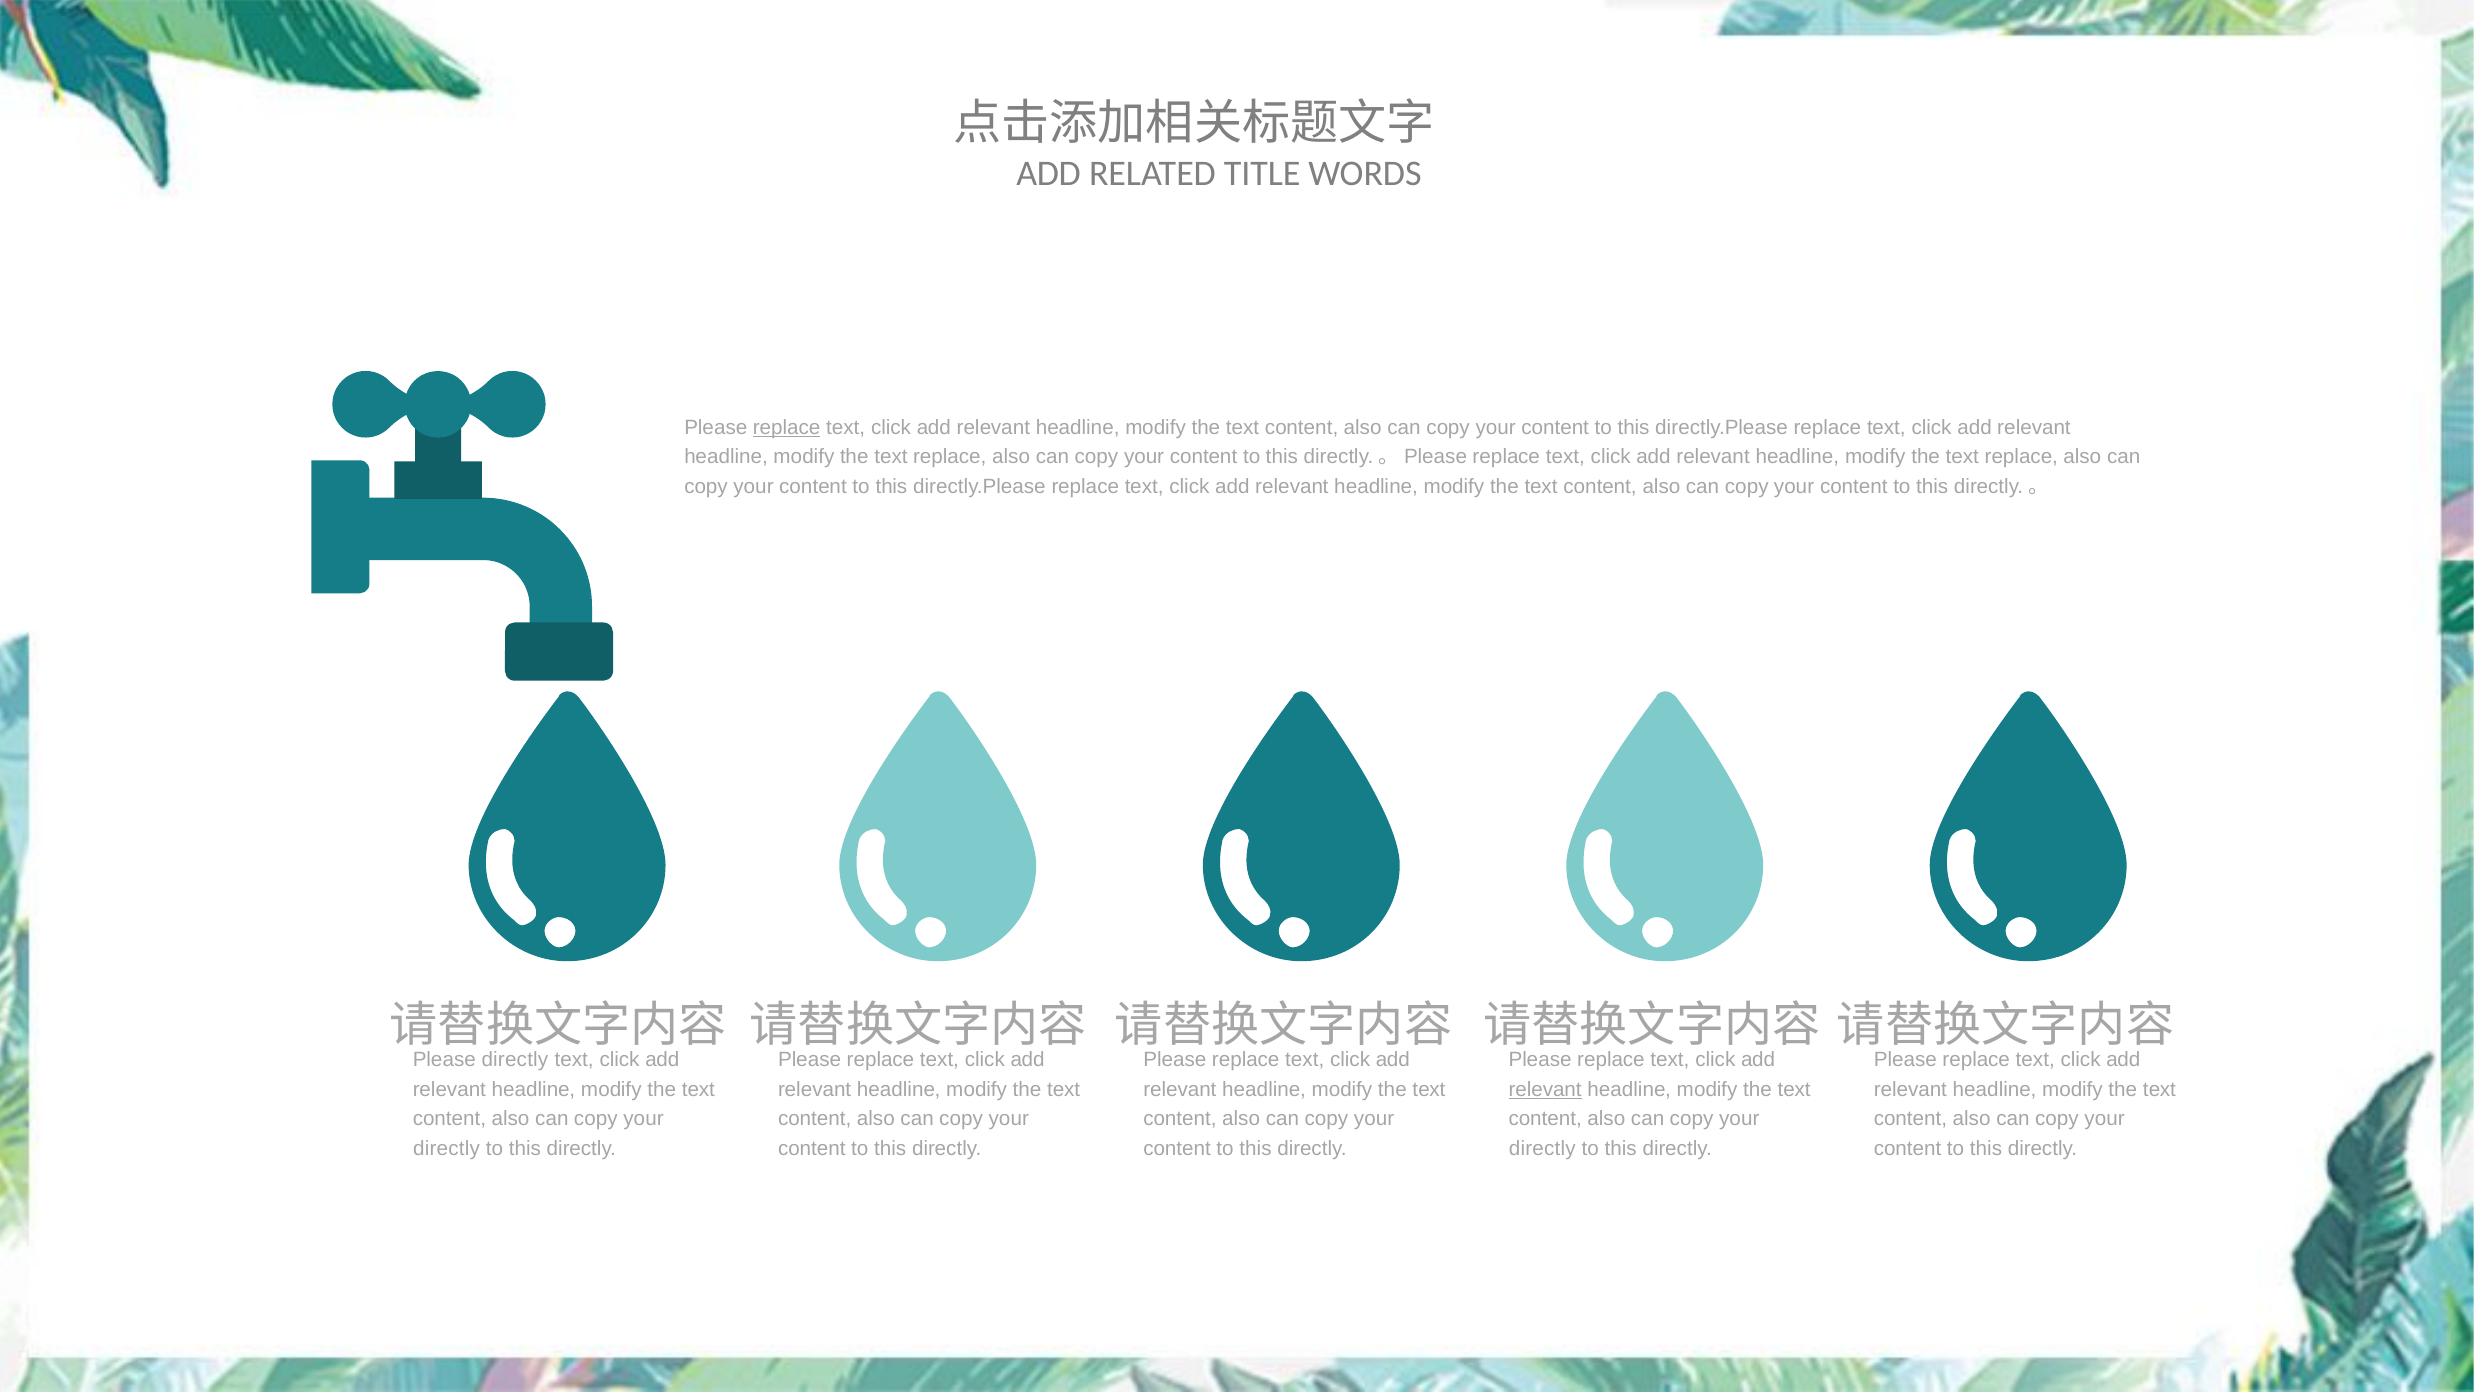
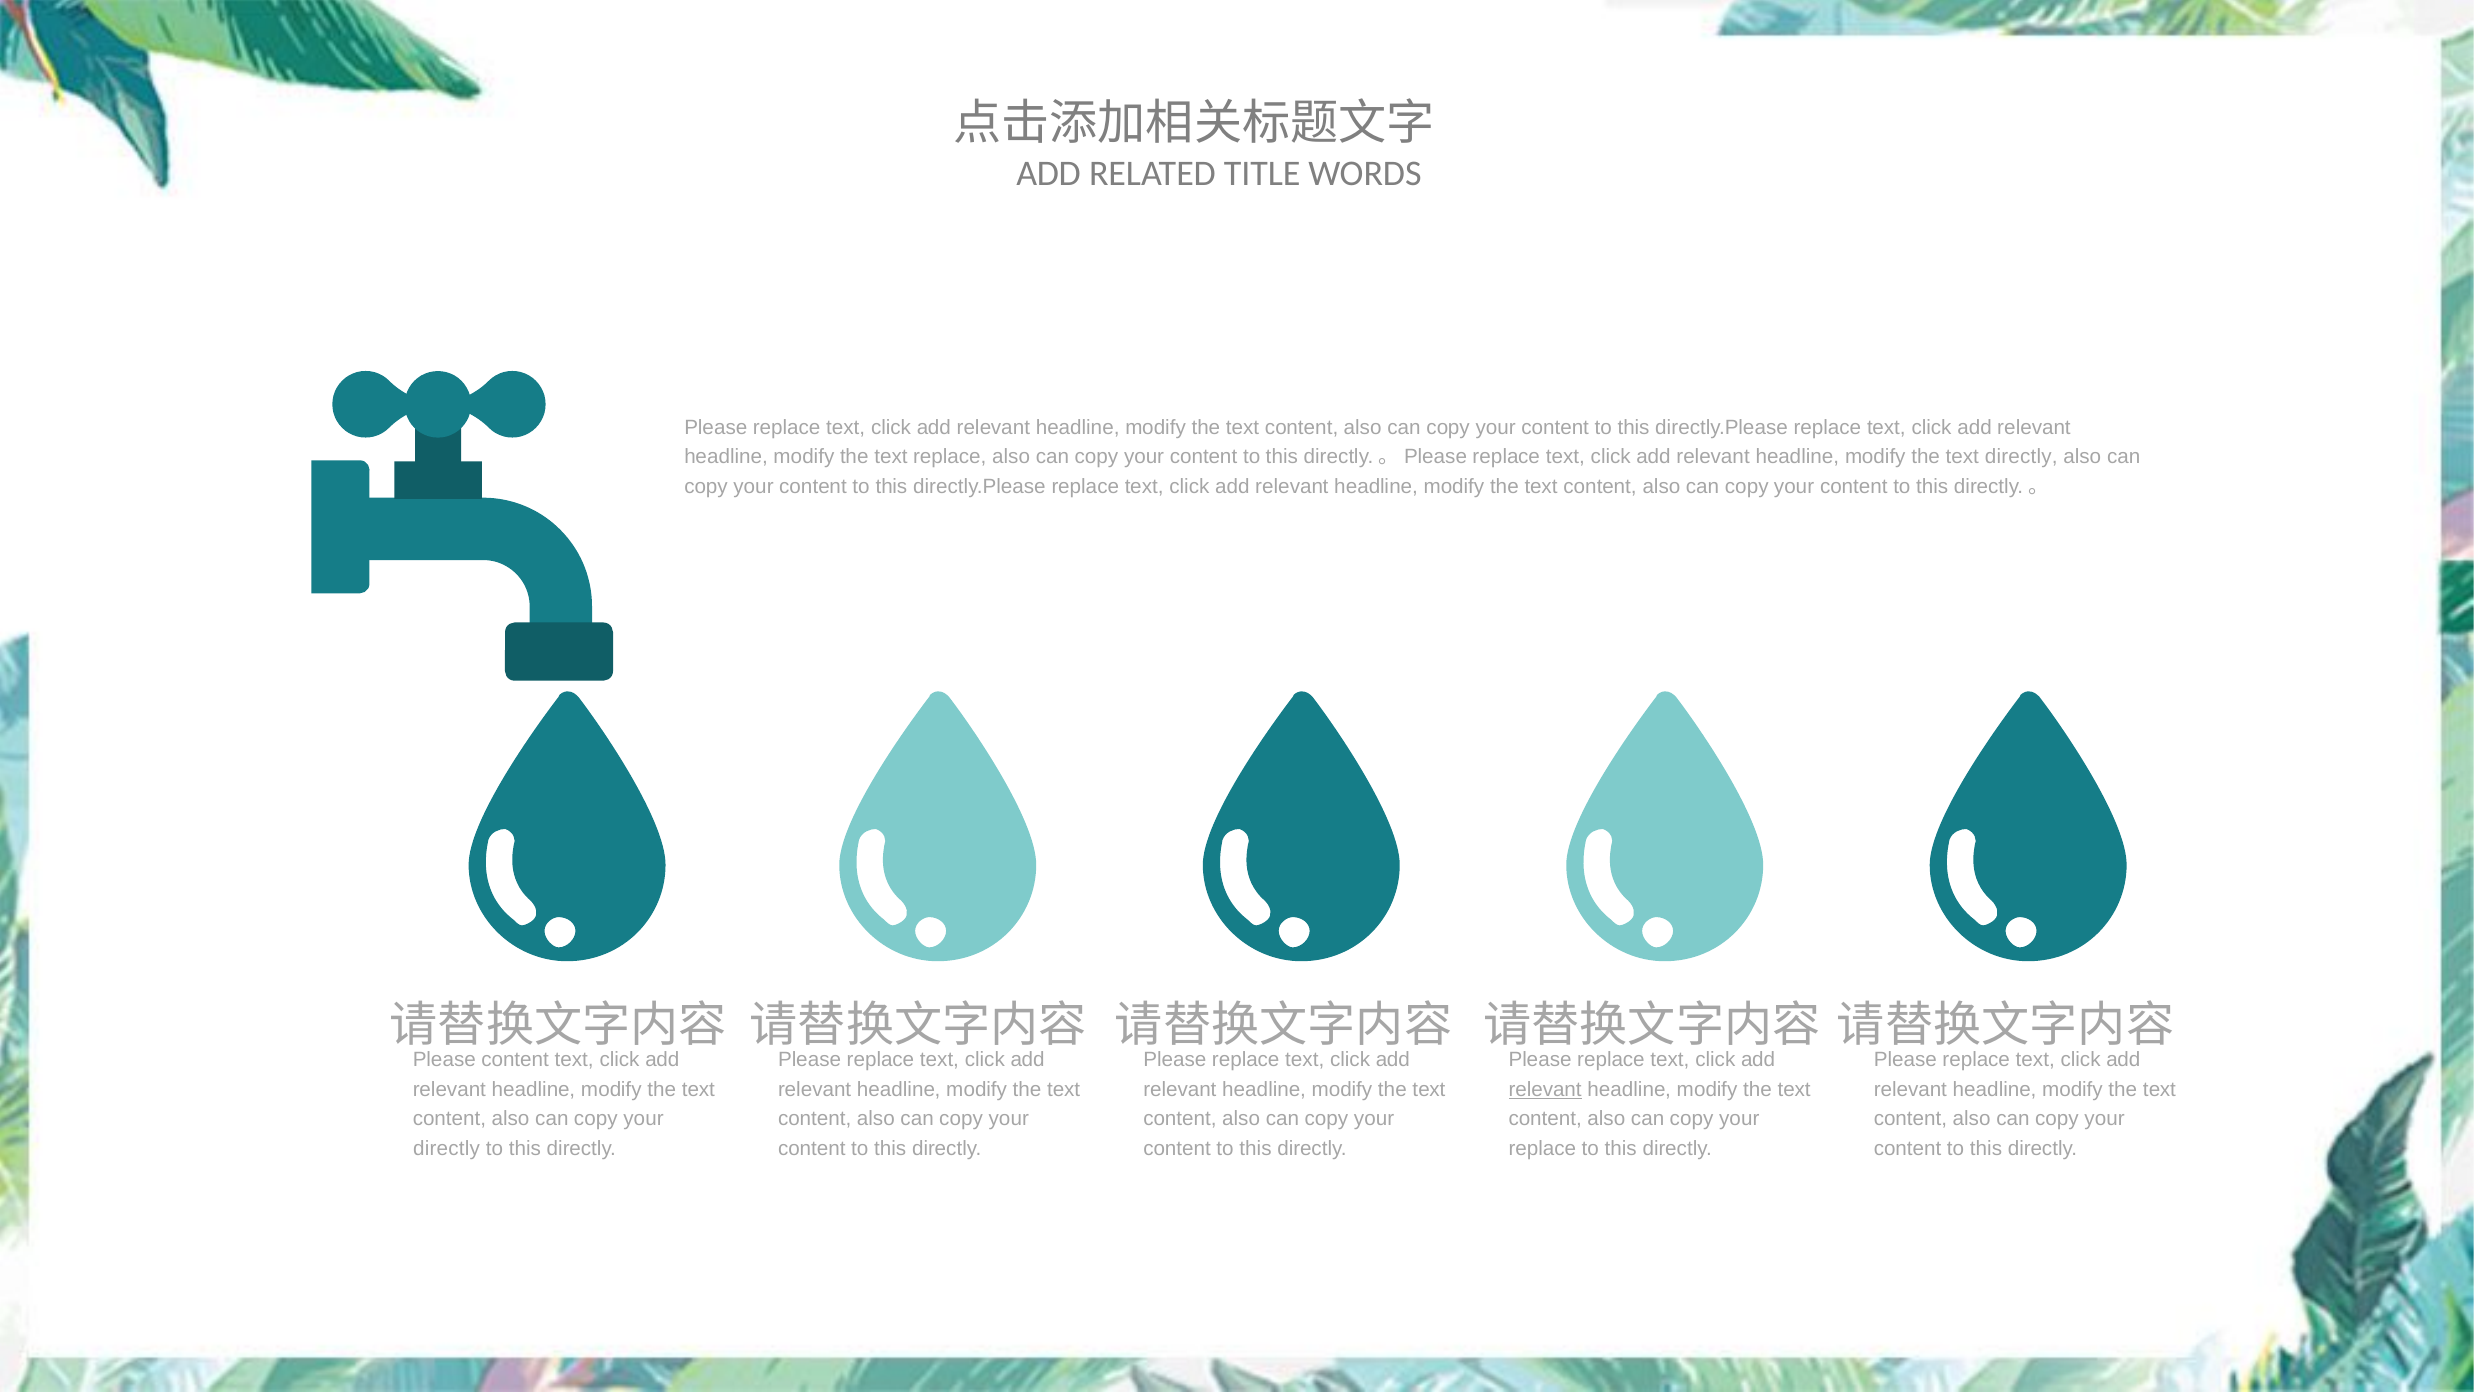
replace at (787, 427) underline: present -> none
replace at (2021, 457): replace -> directly
Please directly: directly -> content
directly at (1542, 1148): directly -> replace
